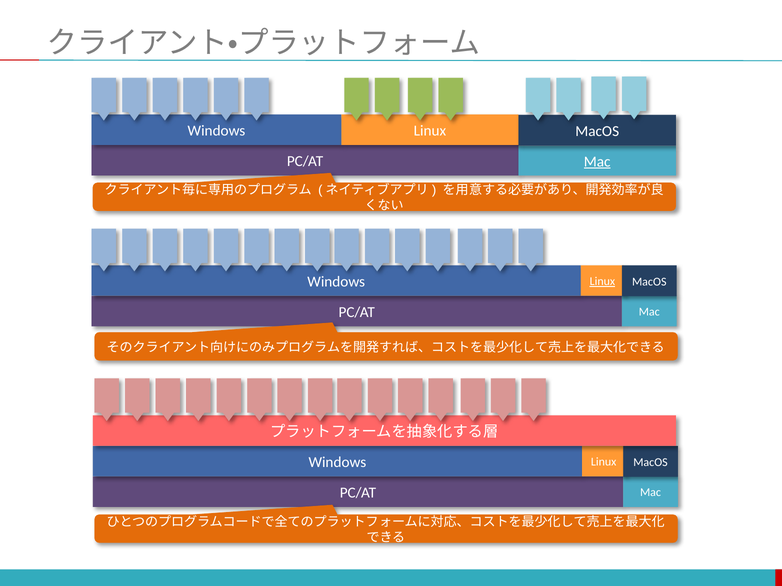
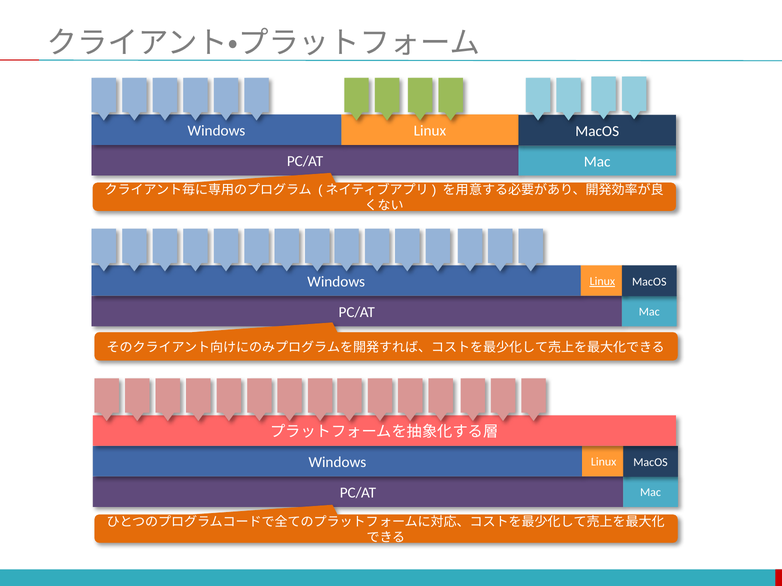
Mac at (597, 162) underline: present -> none
